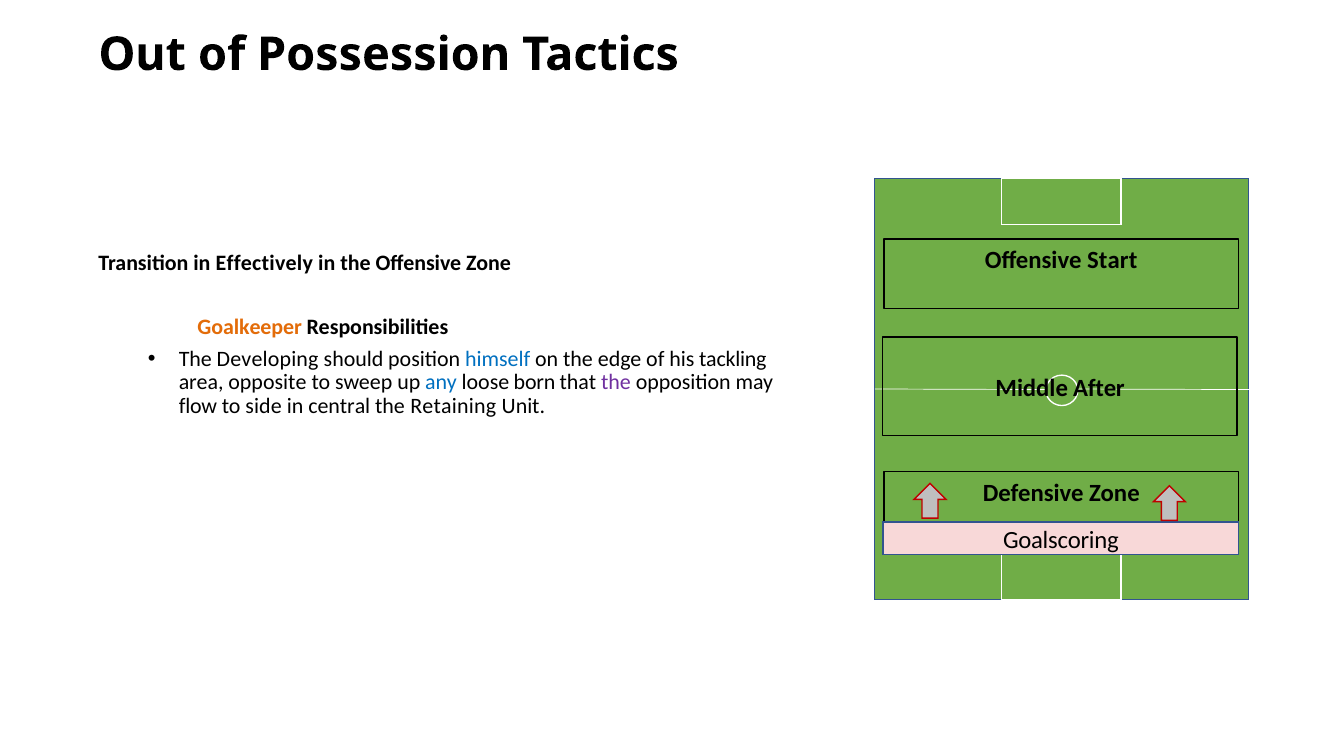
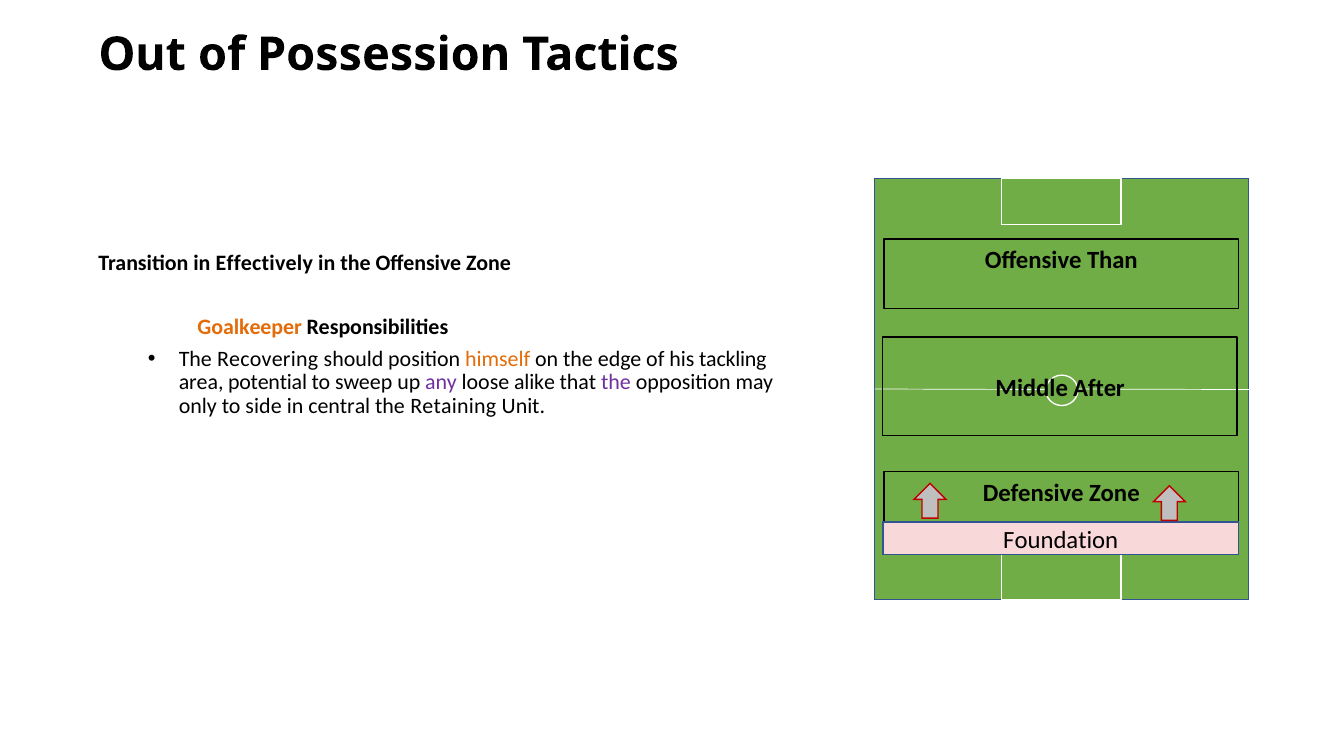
Start: Start -> Than
Developing: Developing -> Recovering
himself colour: blue -> orange
opposite: opposite -> potential
any colour: blue -> purple
born: born -> alike
flow: flow -> only
Goalscoring: Goalscoring -> Foundation
